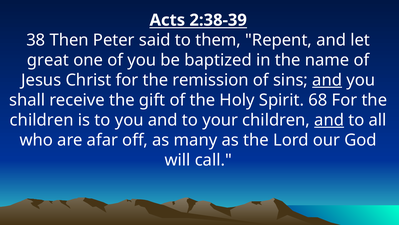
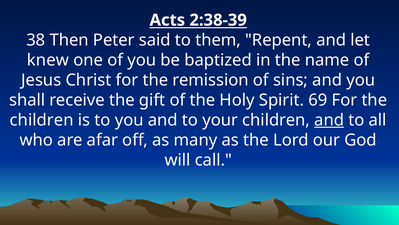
great: great -> knew
and at (327, 80) underline: present -> none
68: 68 -> 69
